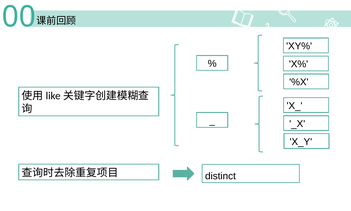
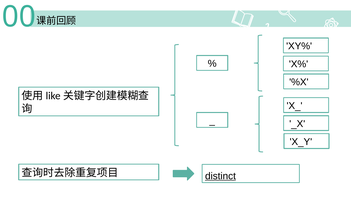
distinct underline: none -> present
